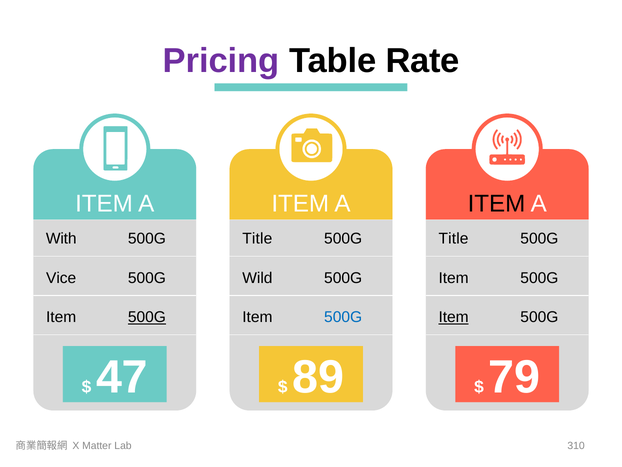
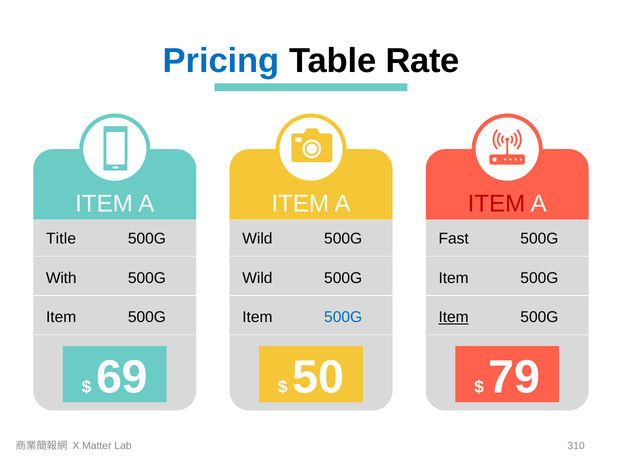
Pricing colour: purple -> blue
ITEM at (496, 204) colour: black -> red
With: With -> Title
Title at (257, 238): Title -> Wild
Title at (454, 238): Title -> Fast
Vice: Vice -> With
500G at (147, 317) underline: present -> none
47: 47 -> 69
89: 89 -> 50
